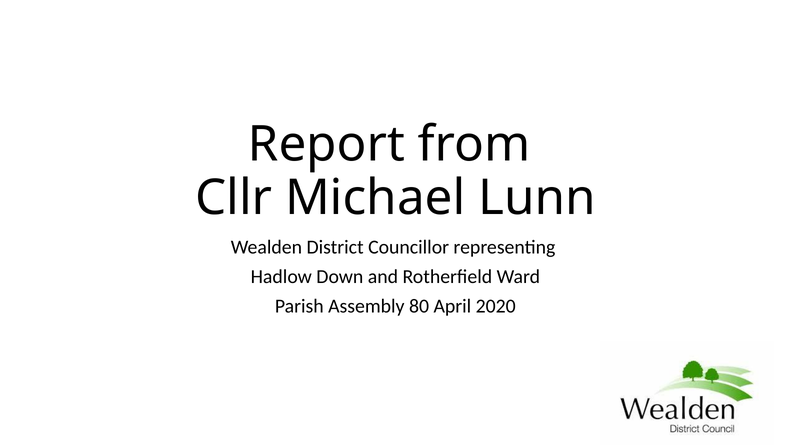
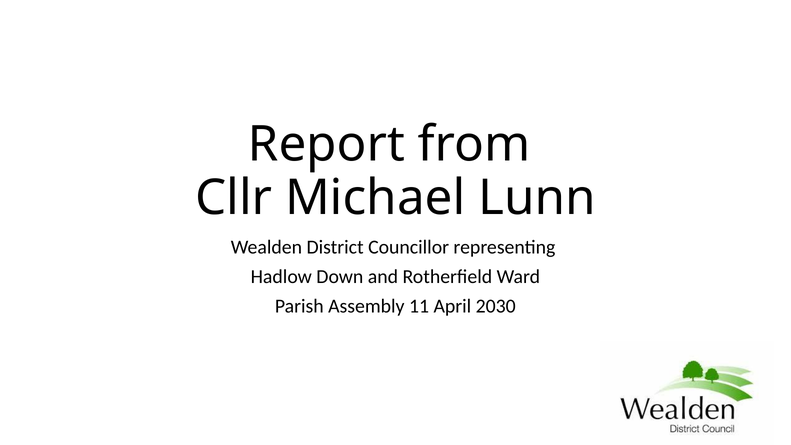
80: 80 -> 11
2020: 2020 -> 2030
